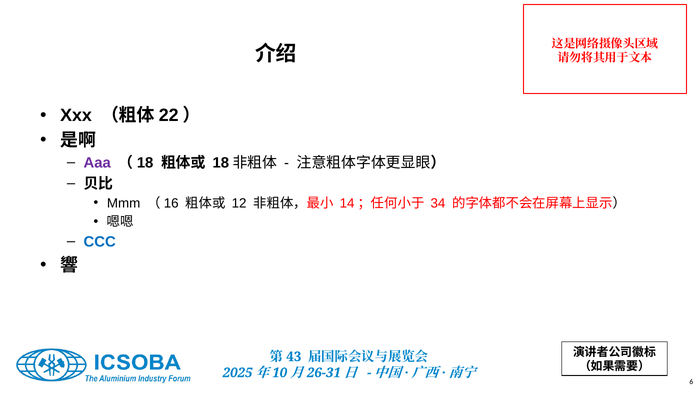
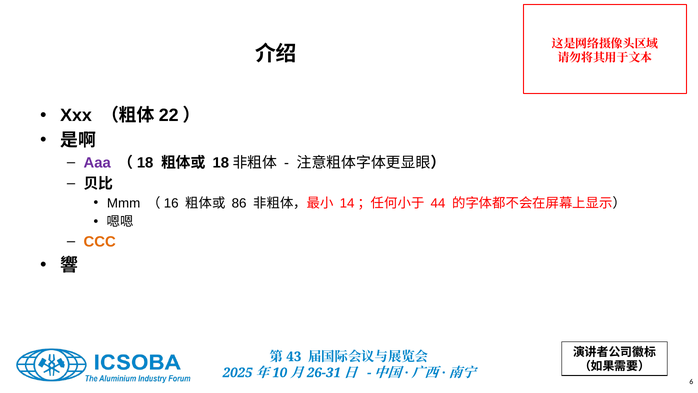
12: 12 -> 86
34: 34 -> 44
CCC colour: blue -> orange
